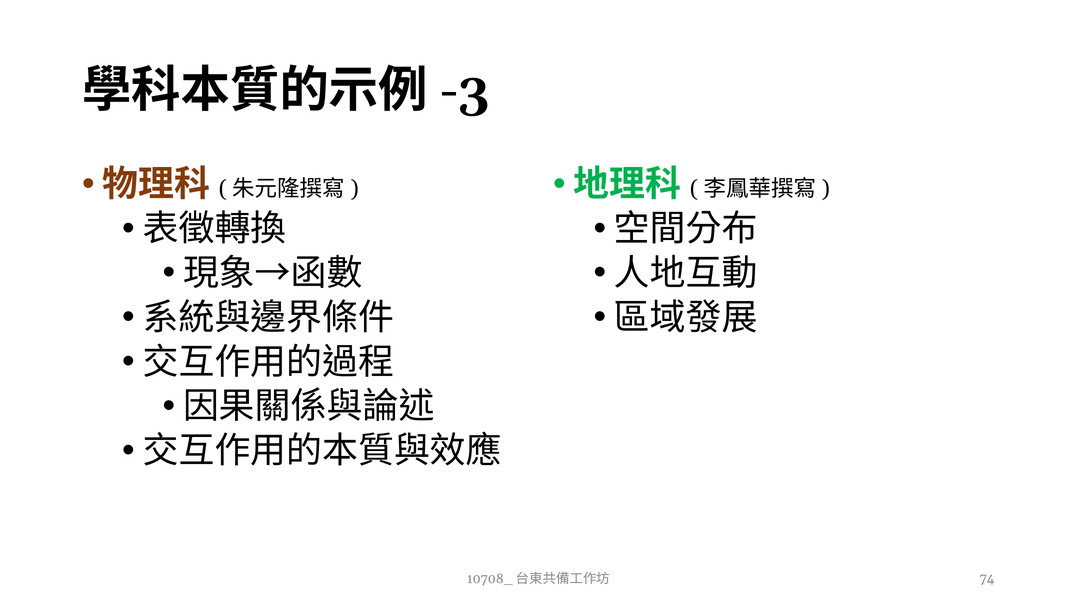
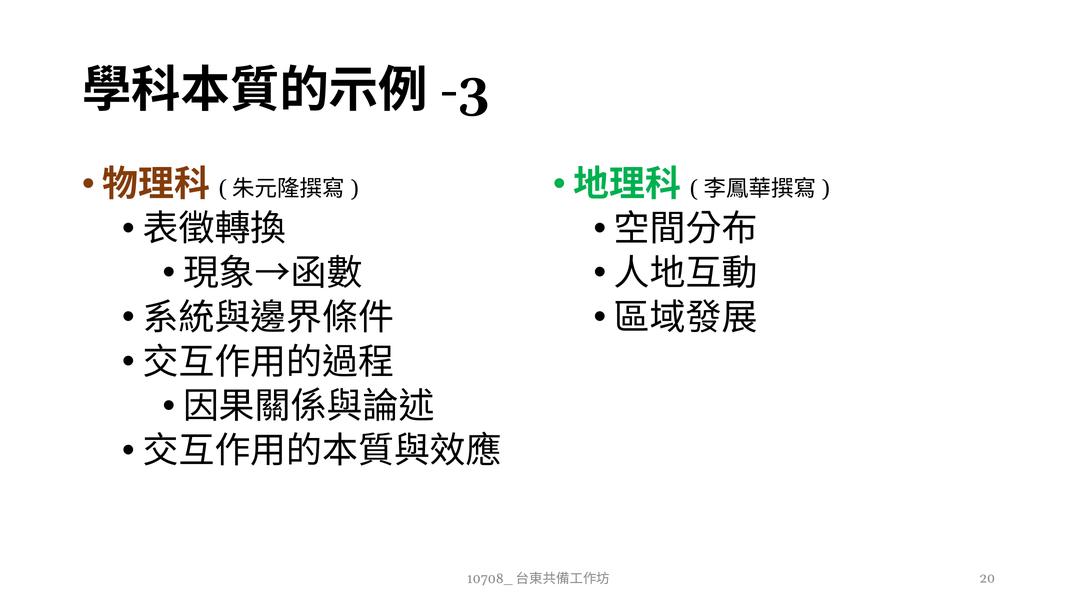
74: 74 -> 20
